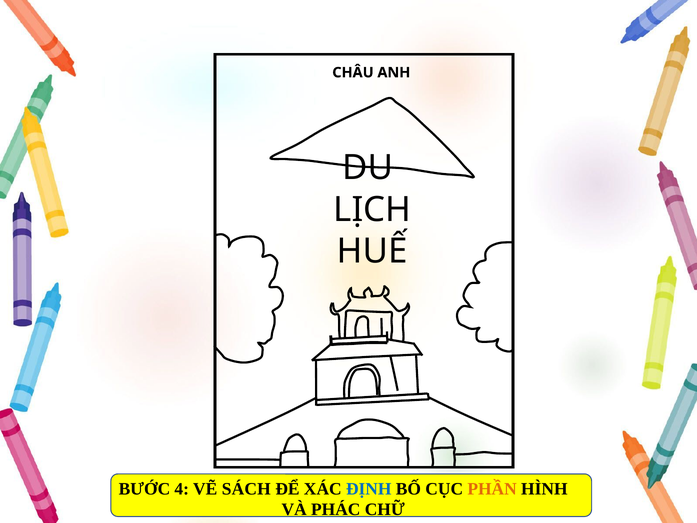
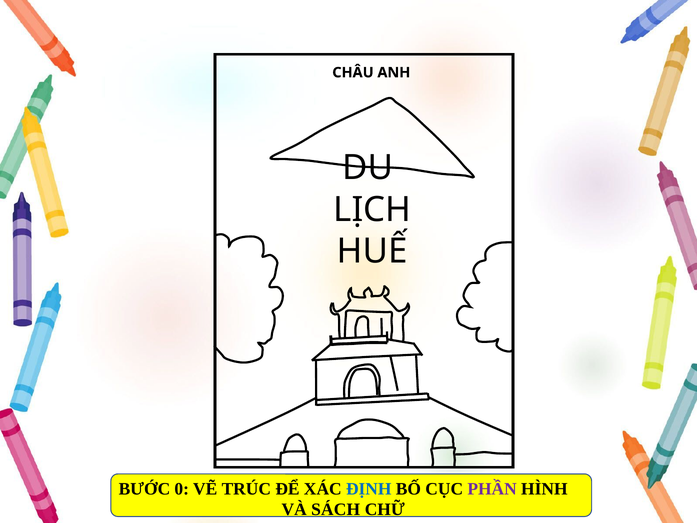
4: 4 -> 0
SÁCH: SÁCH -> TRÚC
PHẦN colour: orange -> purple
PHÁC: PHÁC -> SÁCH
